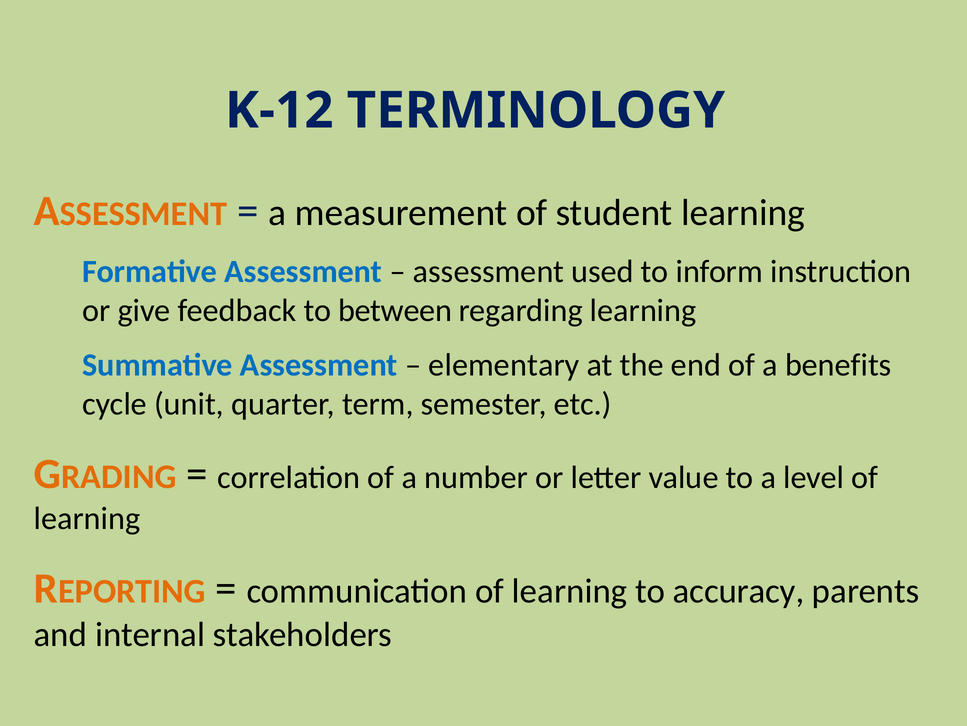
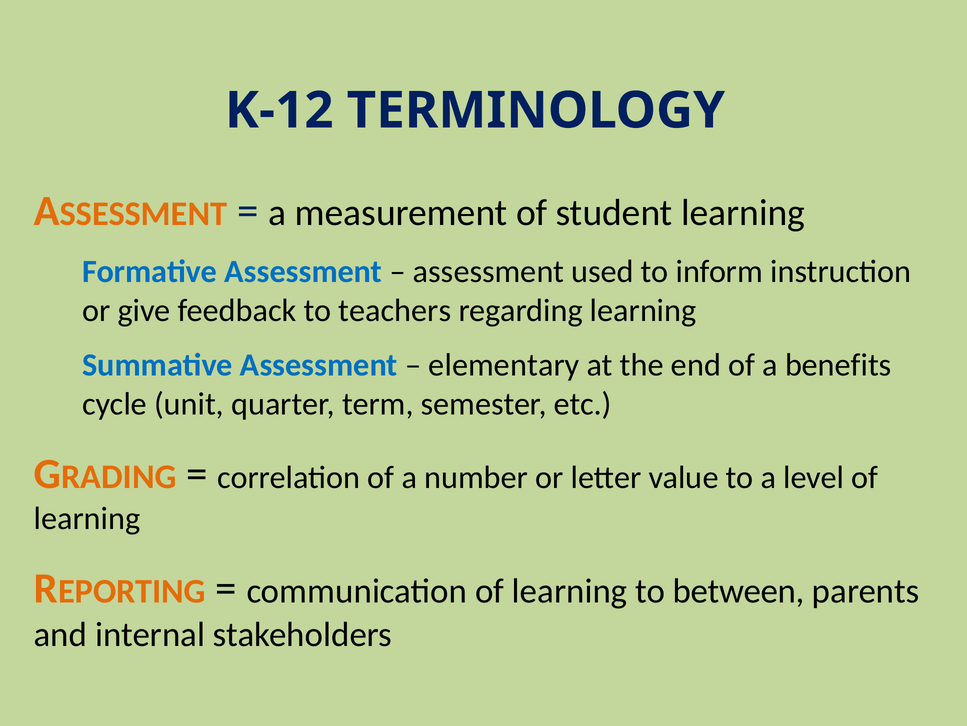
between: between -> teachers
accuracy: accuracy -> between
